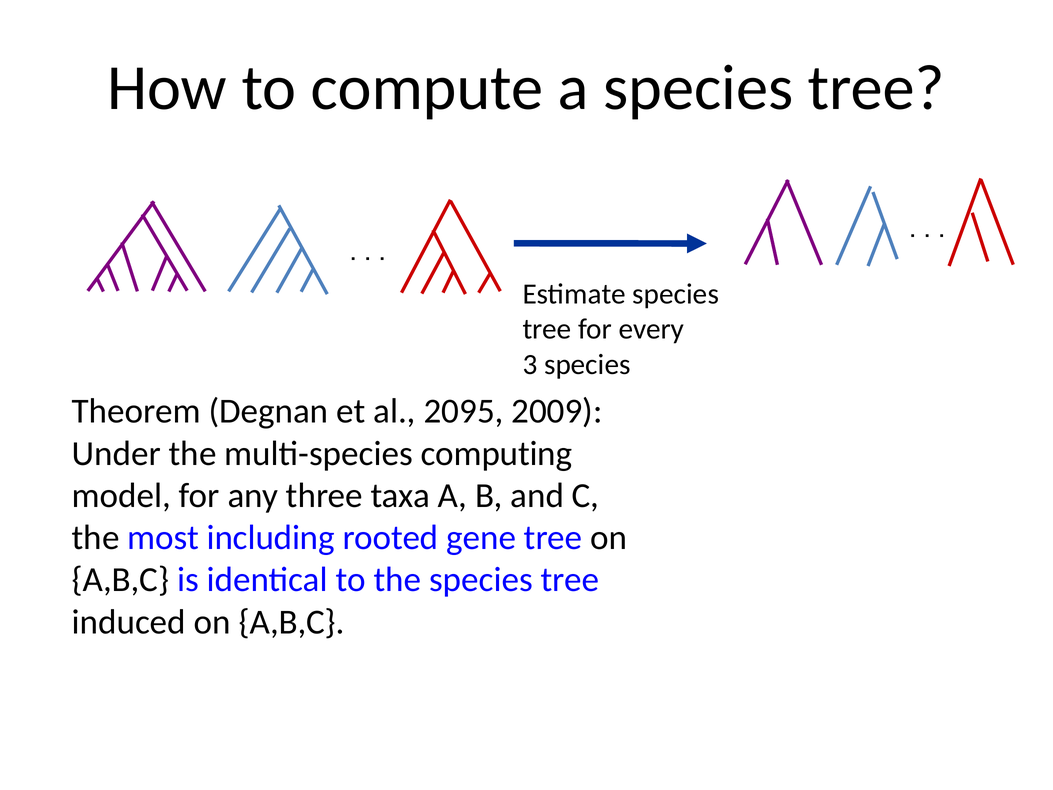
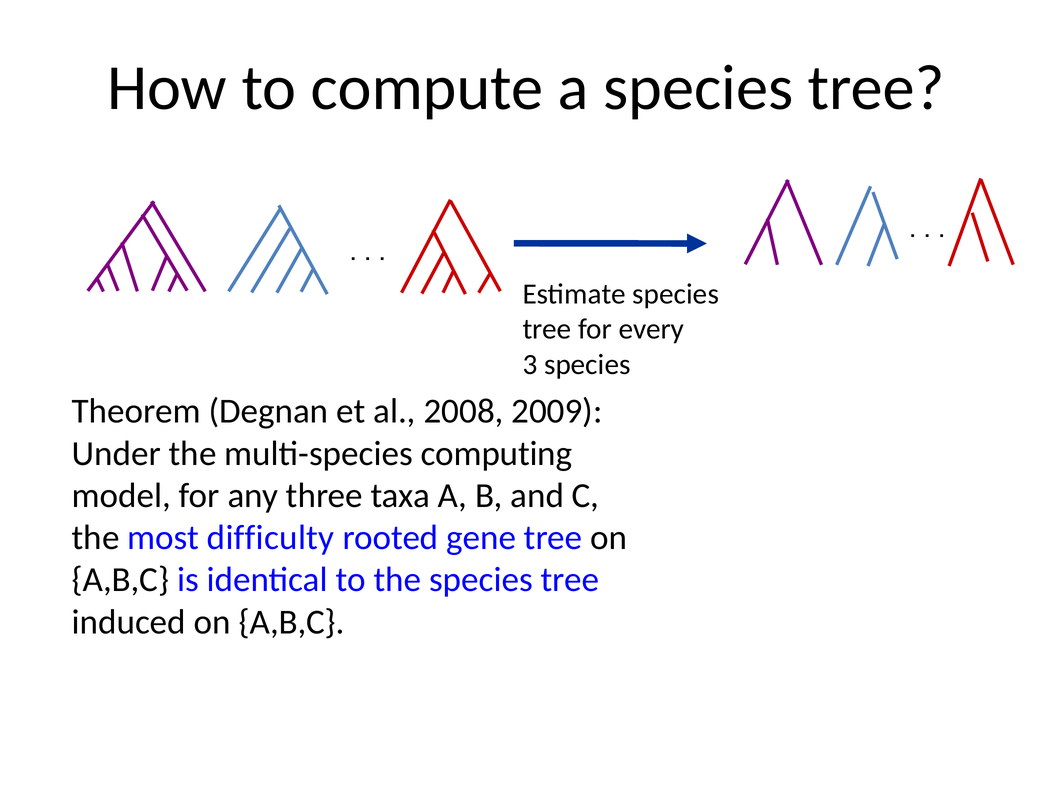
2095: 2095 -> 2008
including: including -> difficulty
